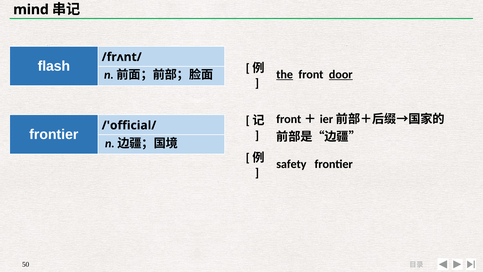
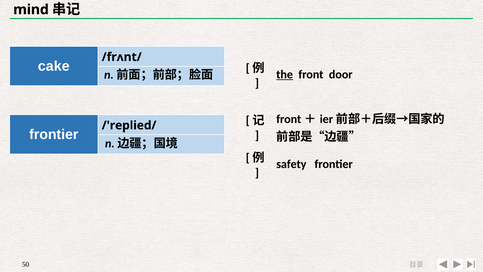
flash: flash -> cake
door underline: present -> none
/'official/: /'official/ -> /'replied/
